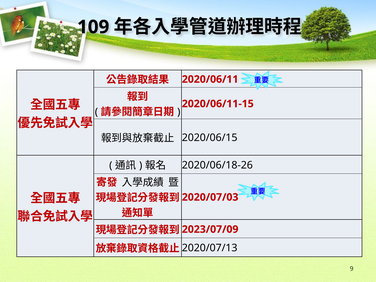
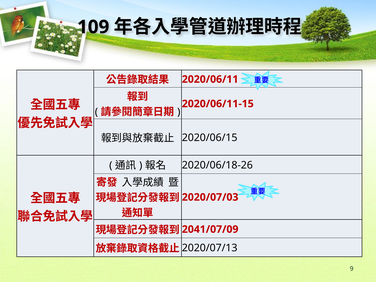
2023/07/09: 2023/07/09 -> 2041/07/09
